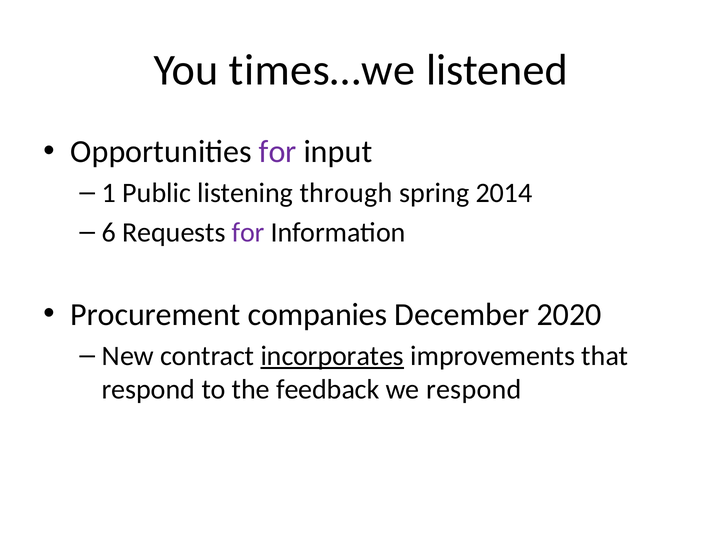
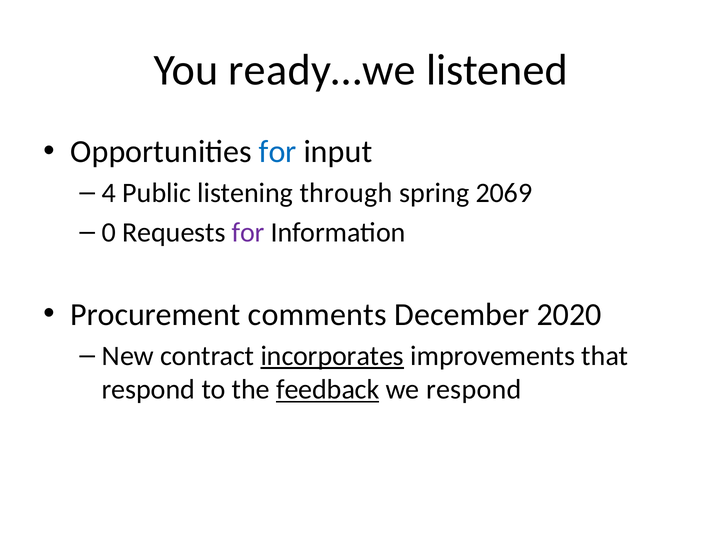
times…we: times…we -> ready…we
for at (278, 151) colour: purple -> blue
1: 1 -> 4
2014: 2014 -> 2069
6: 6 -> 0
companies: companies -> comments
feedback underline: none -> present
